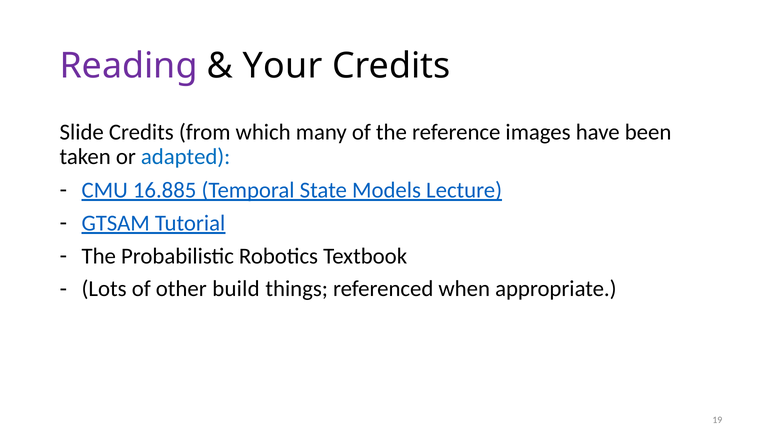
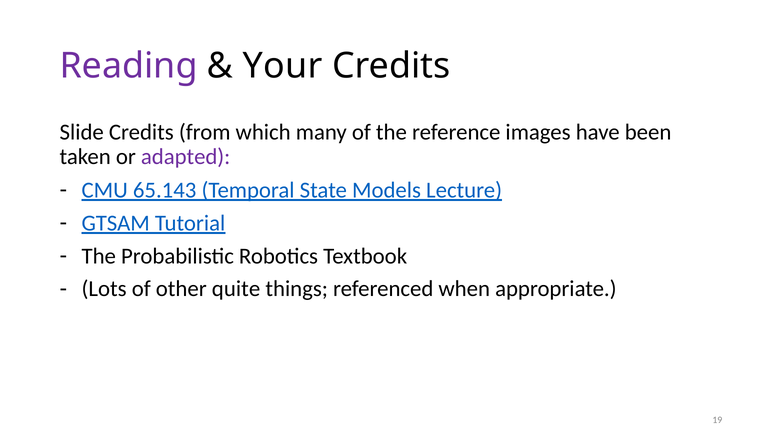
adapted colour: blue -> purple
16.885: 16.885 -> 65.143
build: build -> quite
